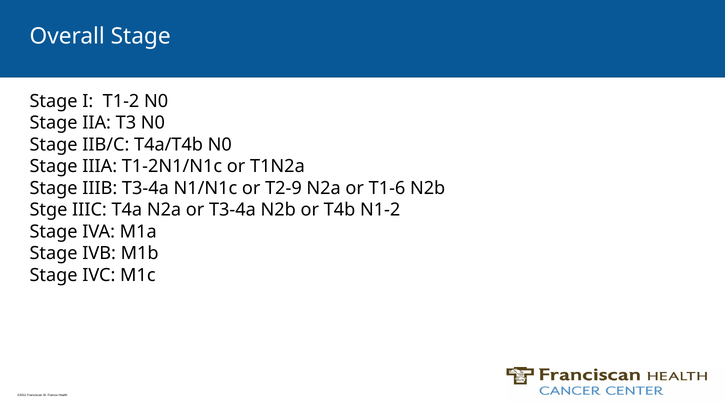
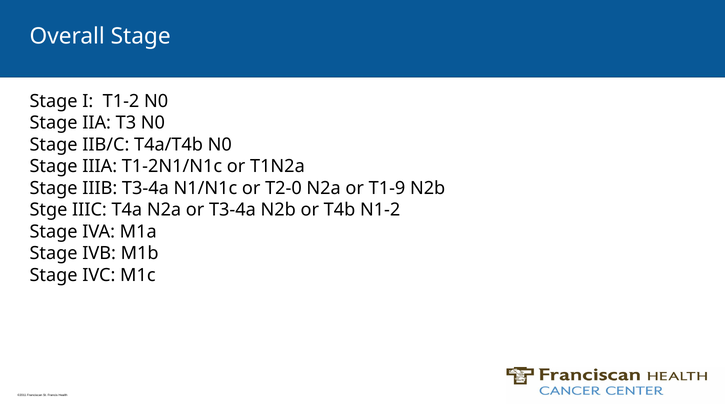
T2-9: T2-9 -> T2-0
T1-6: T1-6 -> T1-9
